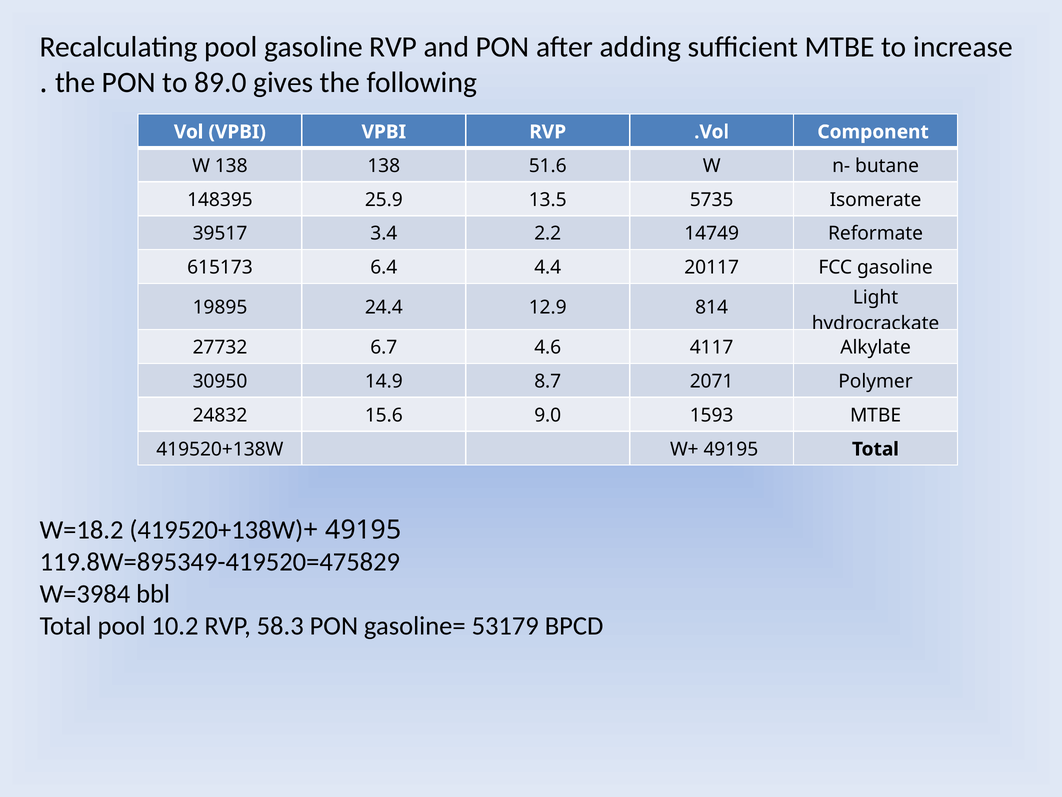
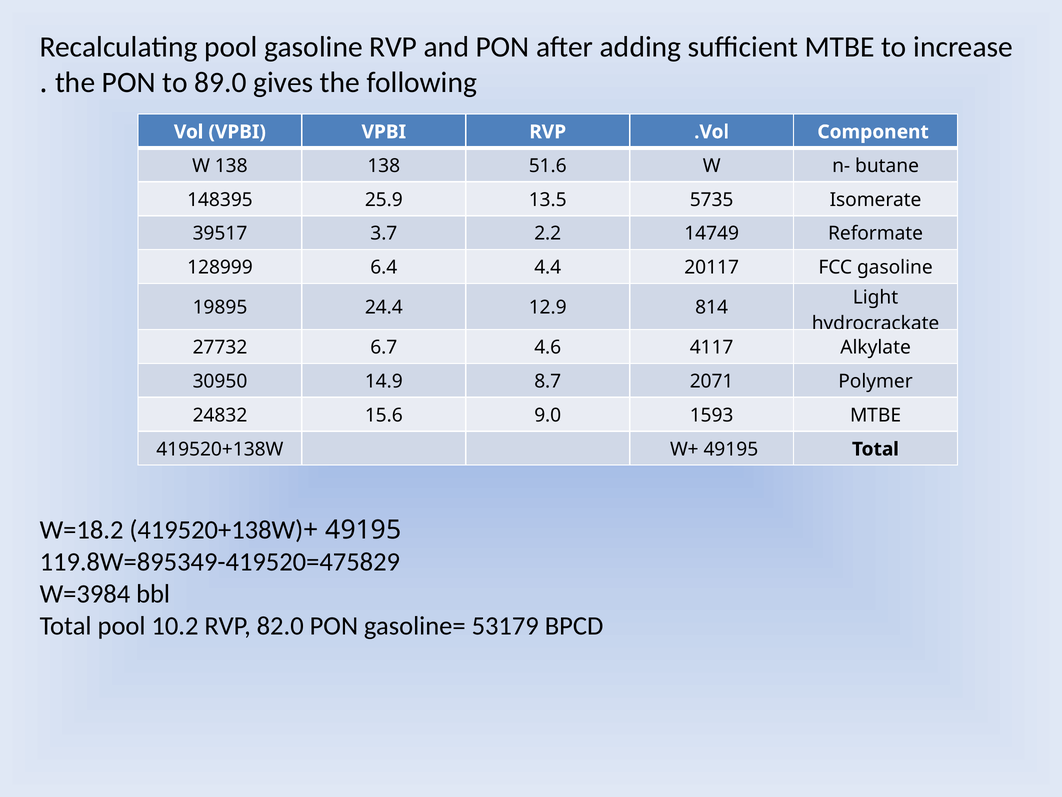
3.4: 3.4 -> 3.7
615173: 615173 -> 128999
58.3: 58.3 -> 82.0
